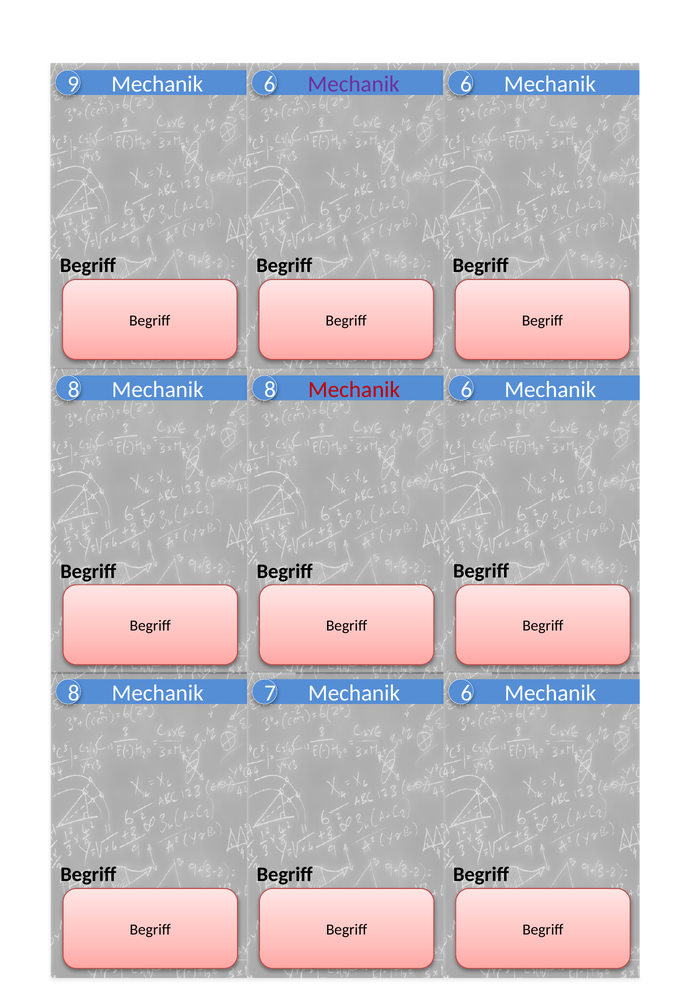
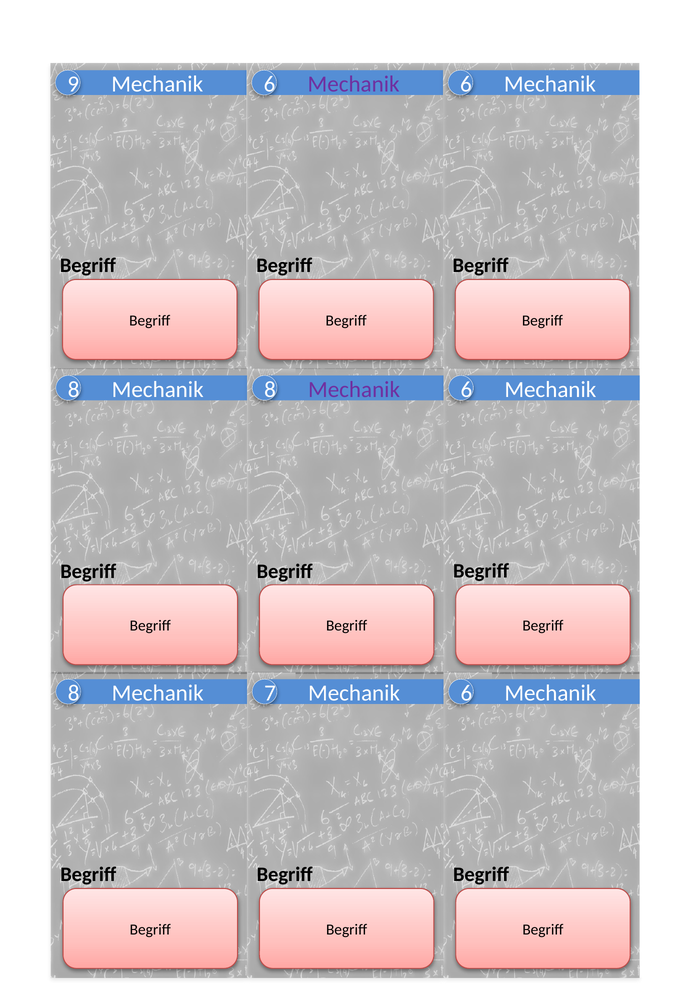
Mechanik at (354, 389) colour: red -> purple
